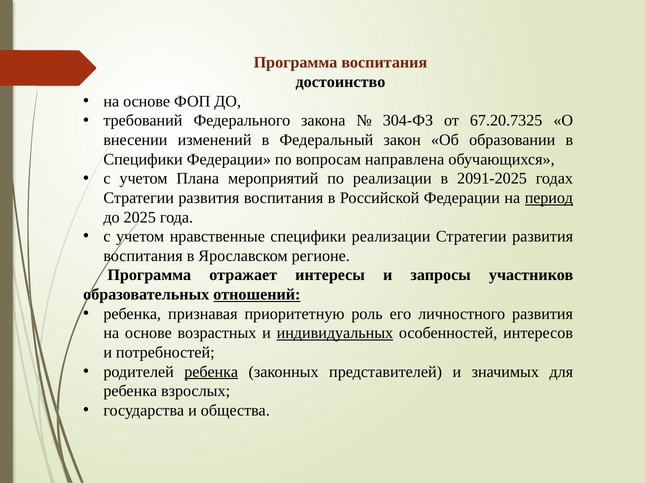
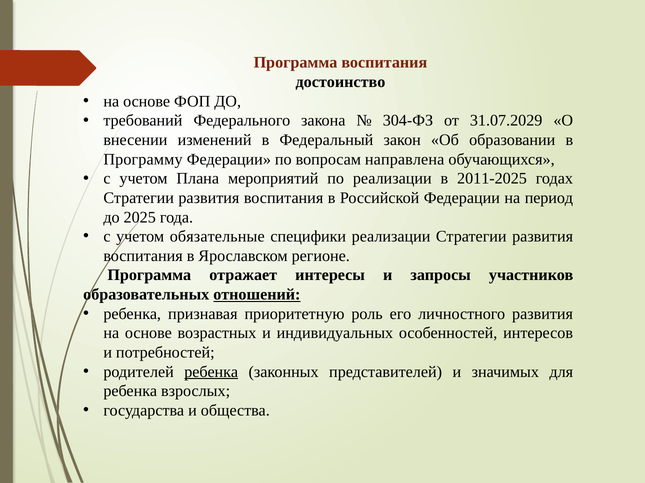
67.20.7325: 67.20.7325 -> 31.07.2029
Специфики at (143, 159): Специфики -> Программу
2091-2025: 2091-2025 -> 2011-2025
период underline: present -> none
нравственные: нравственные -> обязательные
индивидуальных underline: present -> none
